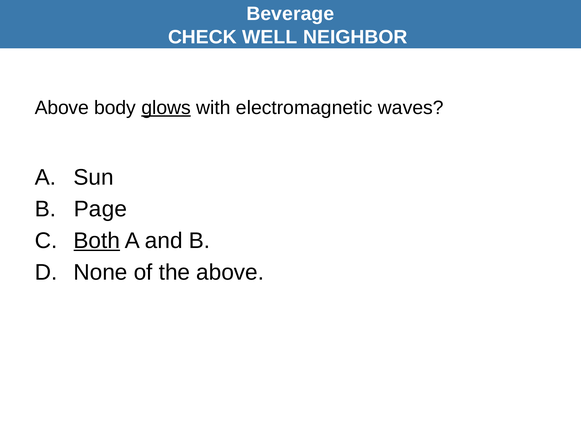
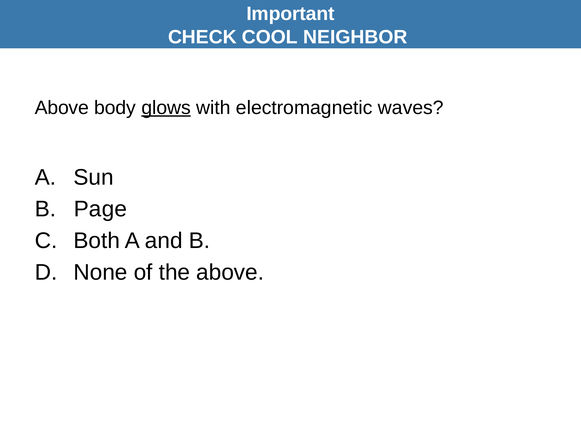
Beverage: Beverage -> Important
WELL: WELL -> COOL
Both underline: present -> none
